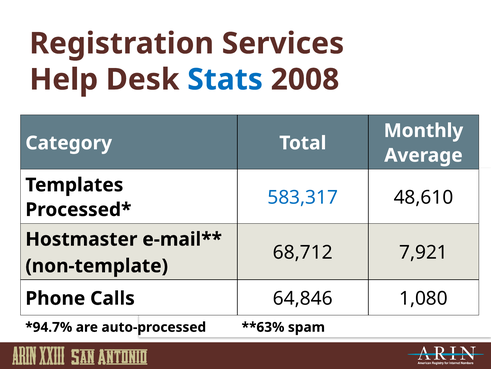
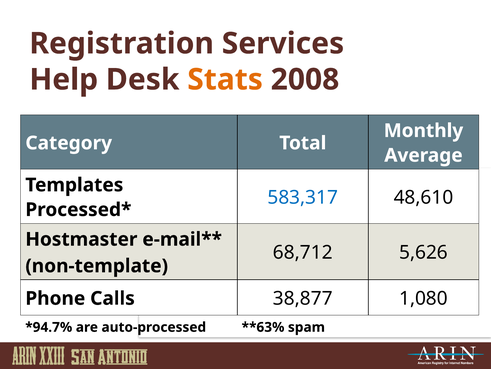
Stats colour: blue -> orange
7,921: 7,921 -> 5,626
64,846: 64,846 -> 38,877
